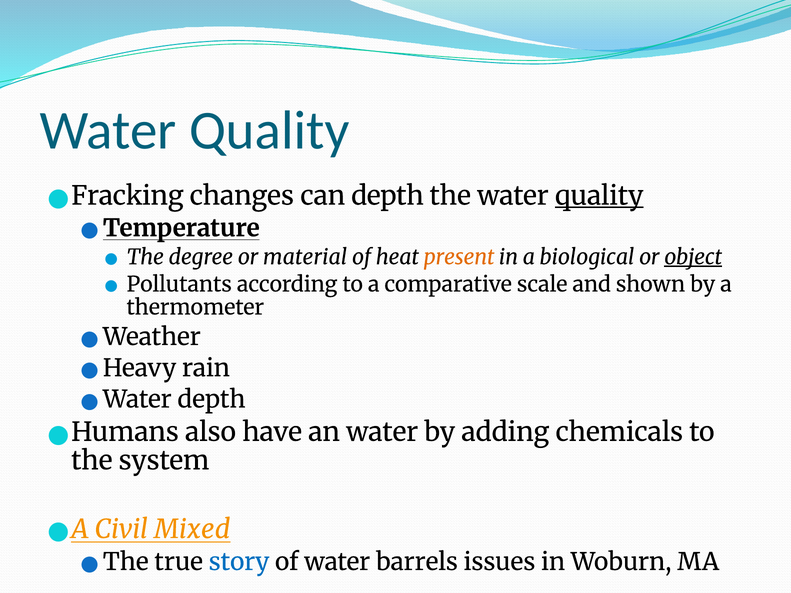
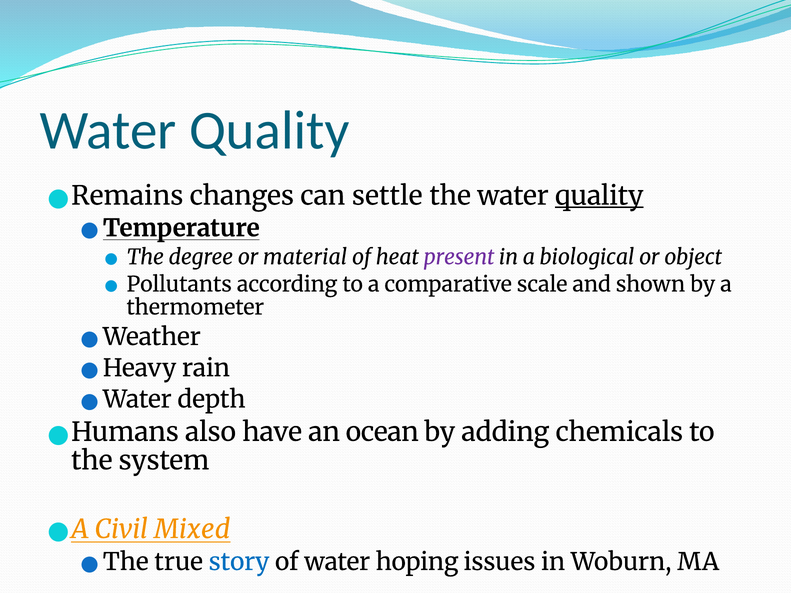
Fracking: Fracking -> Remains
can depth: depth -> settle
present colour: orange -> purple
object underline: present -> none
an water: water -> ocean
barrels: barrels -> hoping
